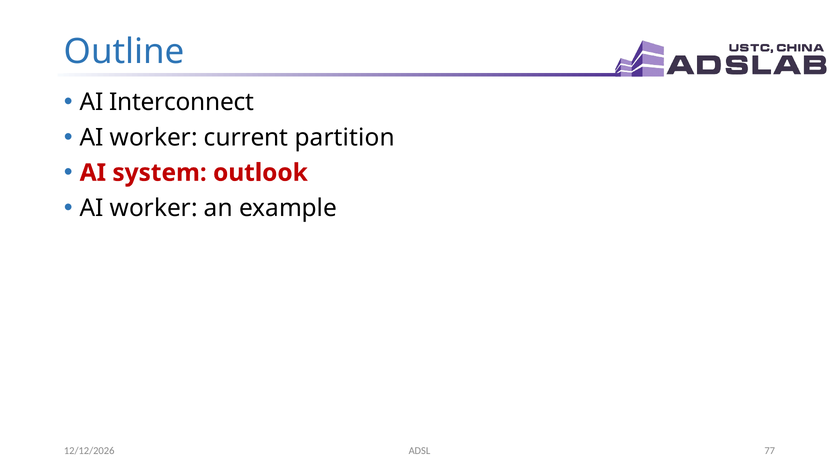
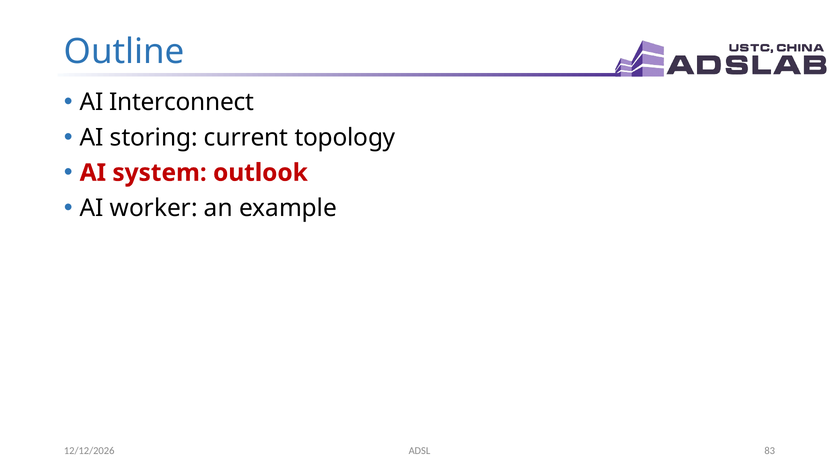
worker at (154, 138): worker -> storing
partition: partition -> topology
77: 77 -> 83
